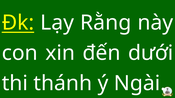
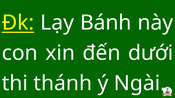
Rằng: Rằng -> Bánh
